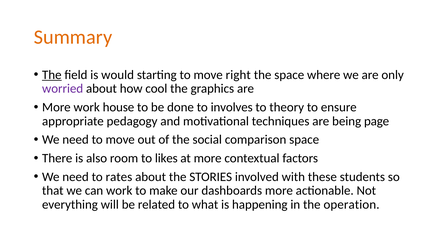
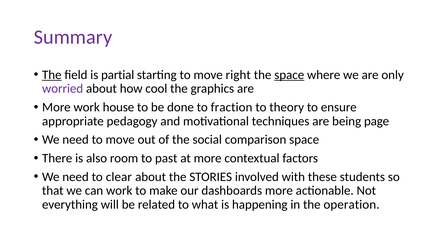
Summary colour: orange -> purple
would: would -> partial
space at (289, 75) underline: none -> present
involves: involves -> fraction
likes: likes -> past
rates: rates -> clear
